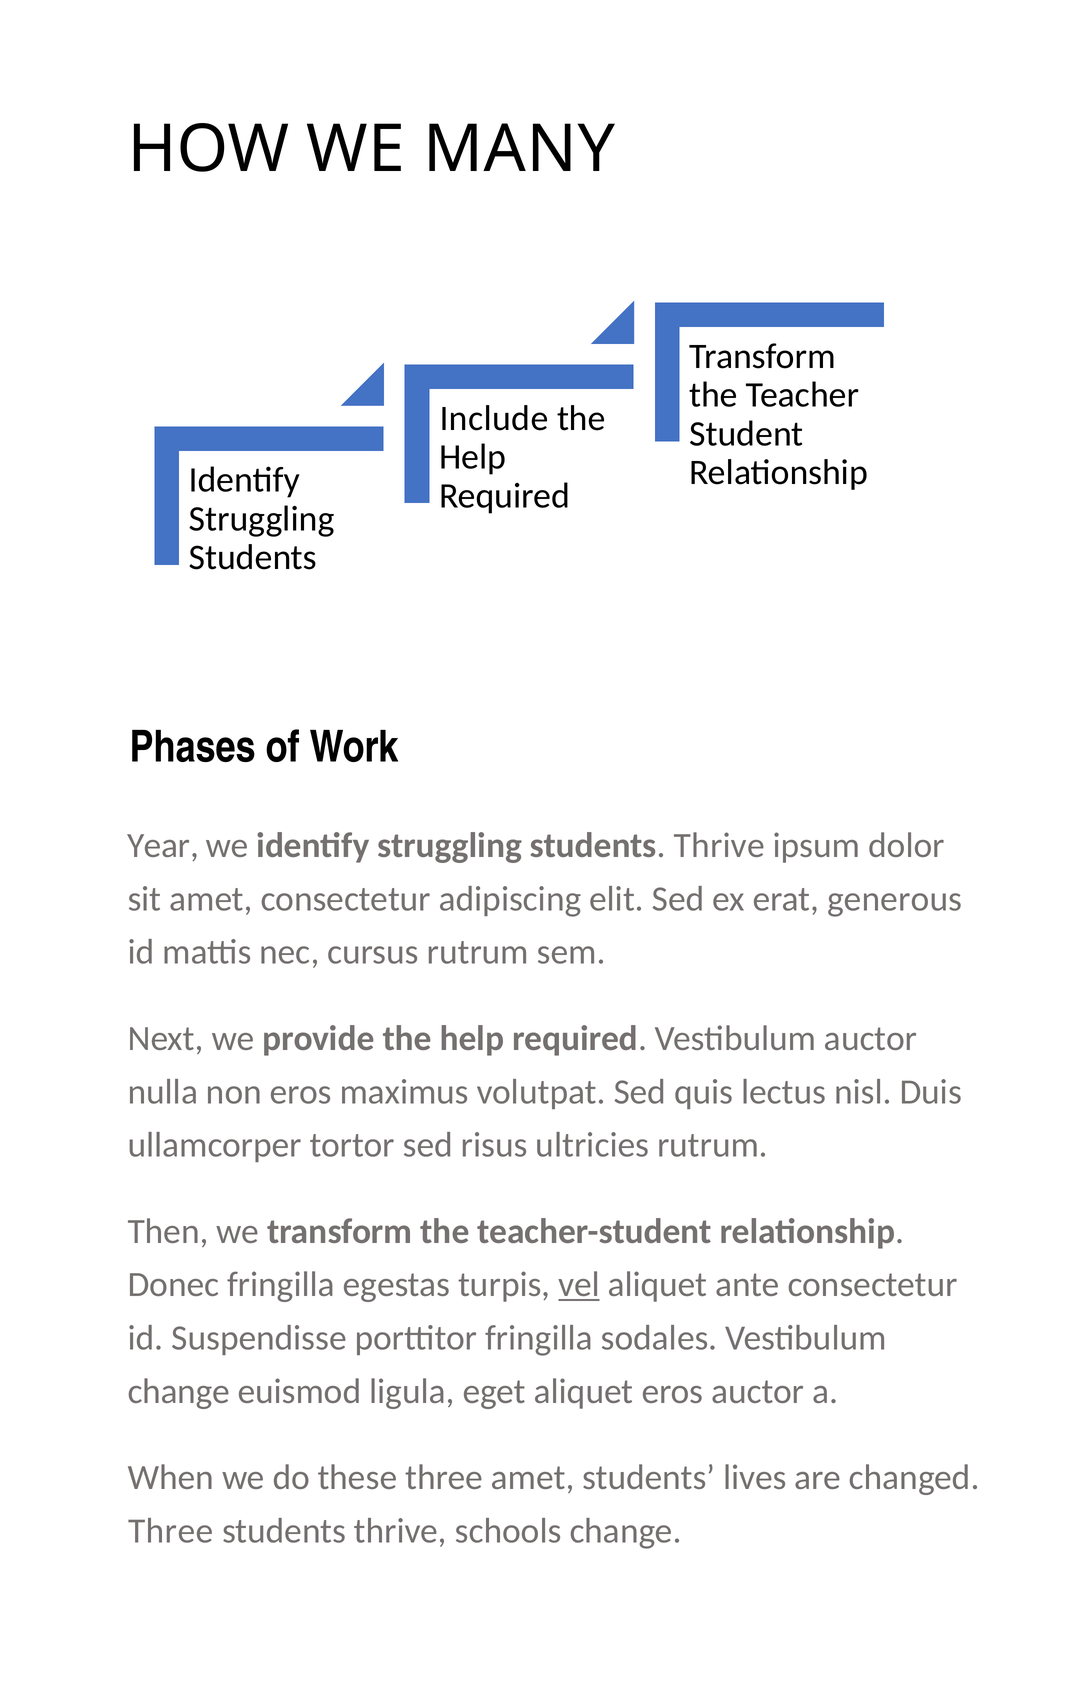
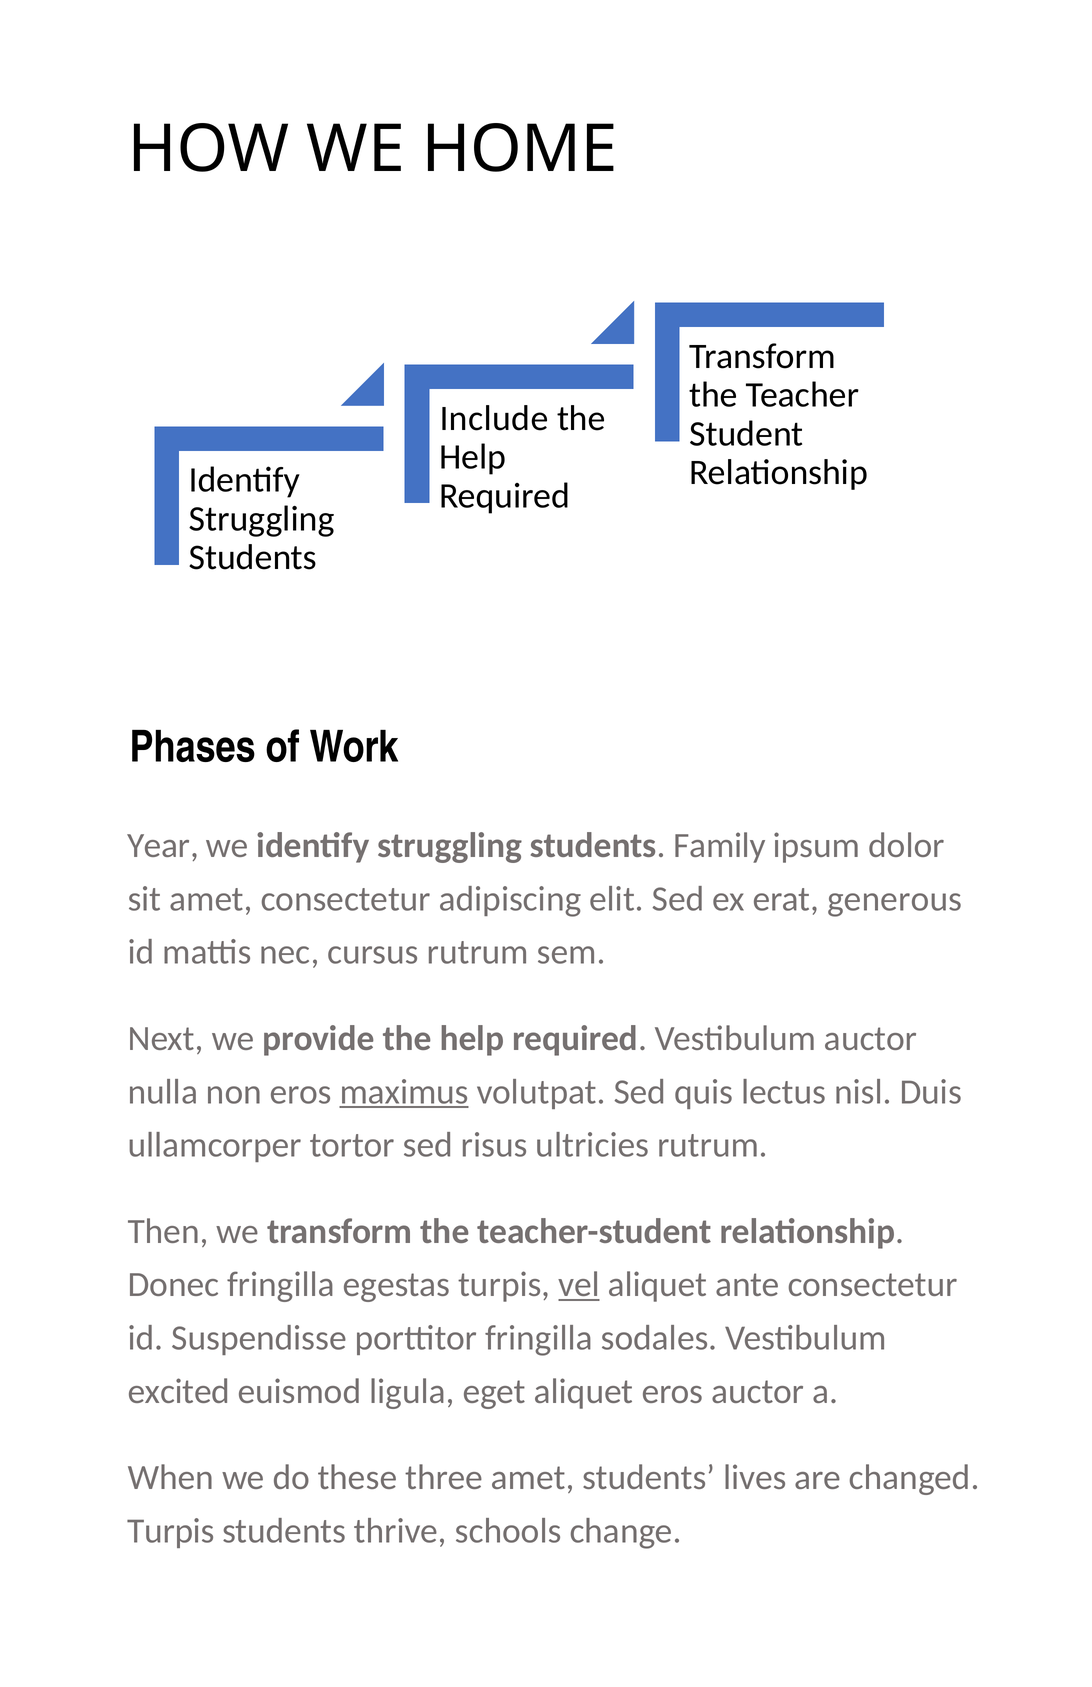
MANY: MANY -> HOME
struggling students Thrive: Thrive -> Family
maximus underline: none -> present
change at (179, 1392): change -> excited
Three at (171, 1532): Three -> Turpis
